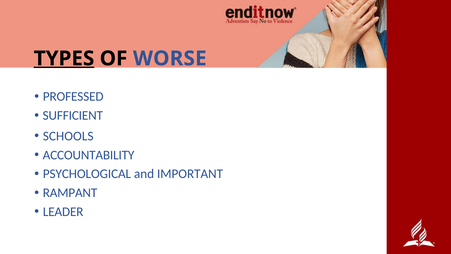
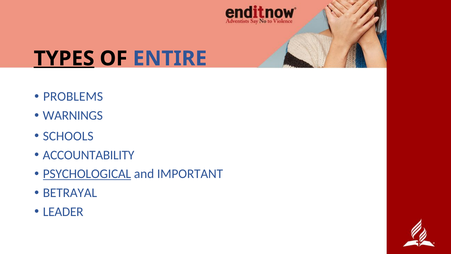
WORSE: WORSE -> ENTIRE
PROFESSED: PROFESSED -> PROBLEMS
SUFFICIENT: SUFFICIENT -> WARNINGS
PSYCHOLOGICAL underline: none -> present
RAMPANT: RAMPANT -> BETRAYAL
